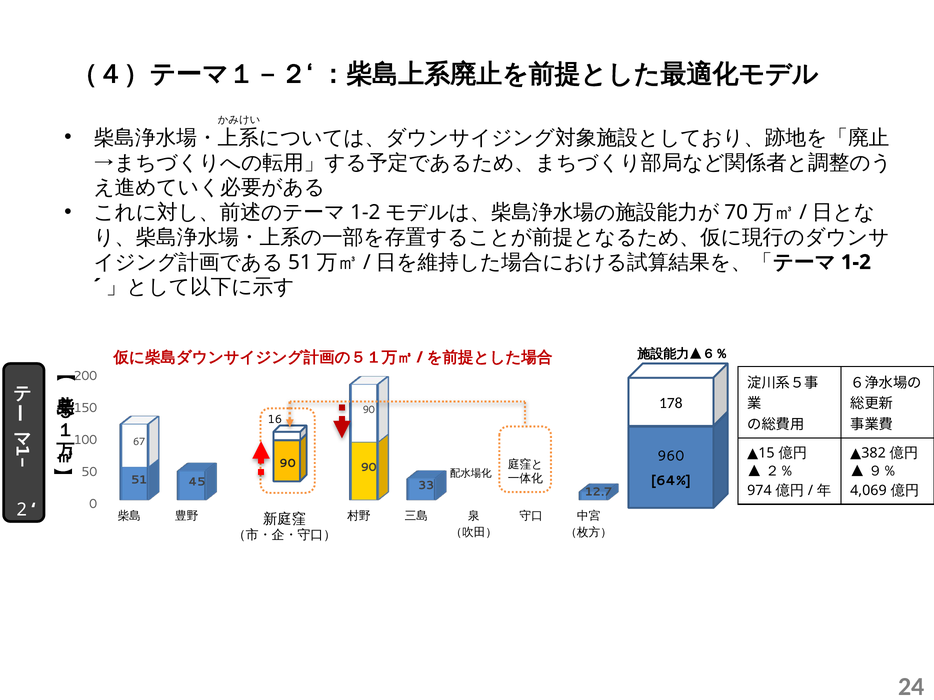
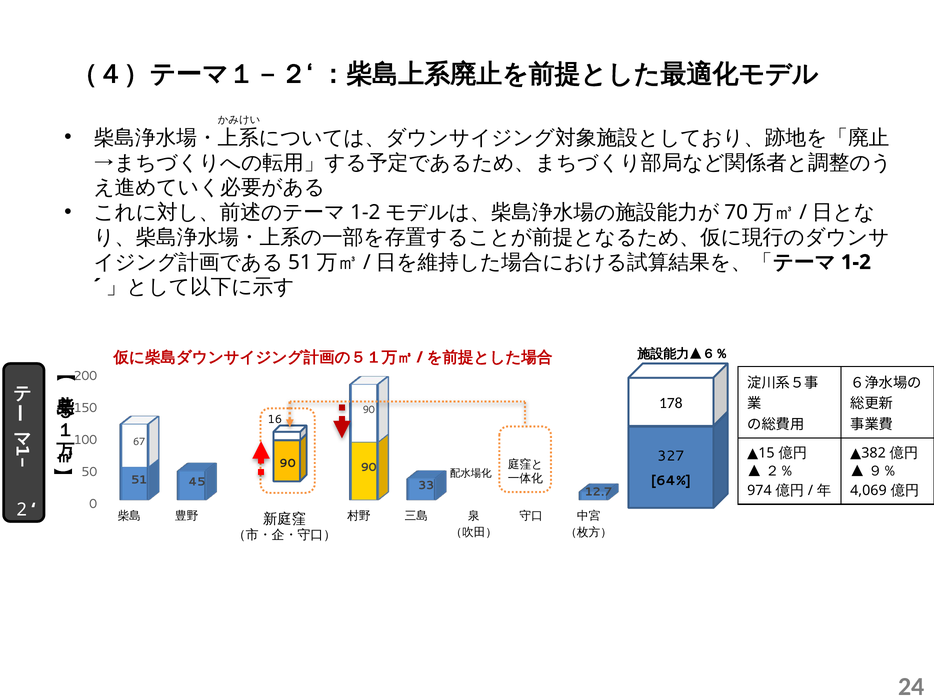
960: 960 -> 327
